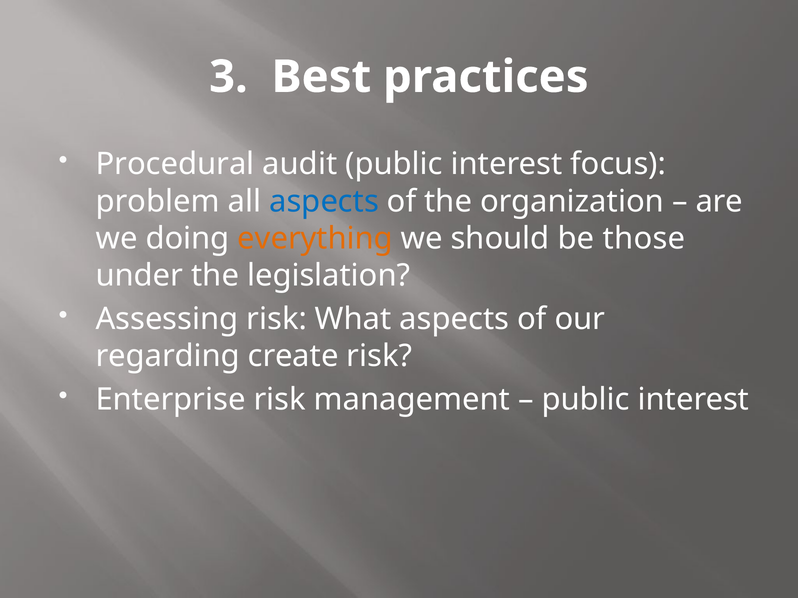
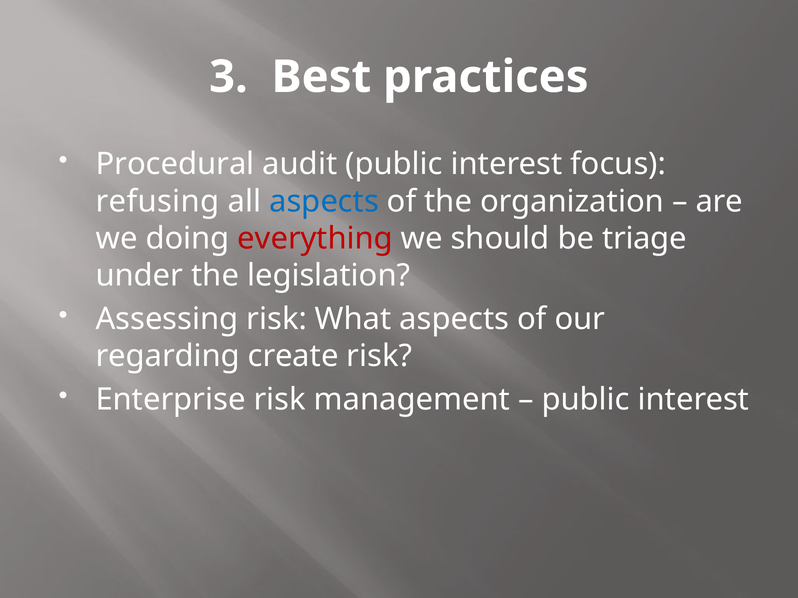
problem: problem -> refusing
everything colour: orange -> red
those: those -> triage
